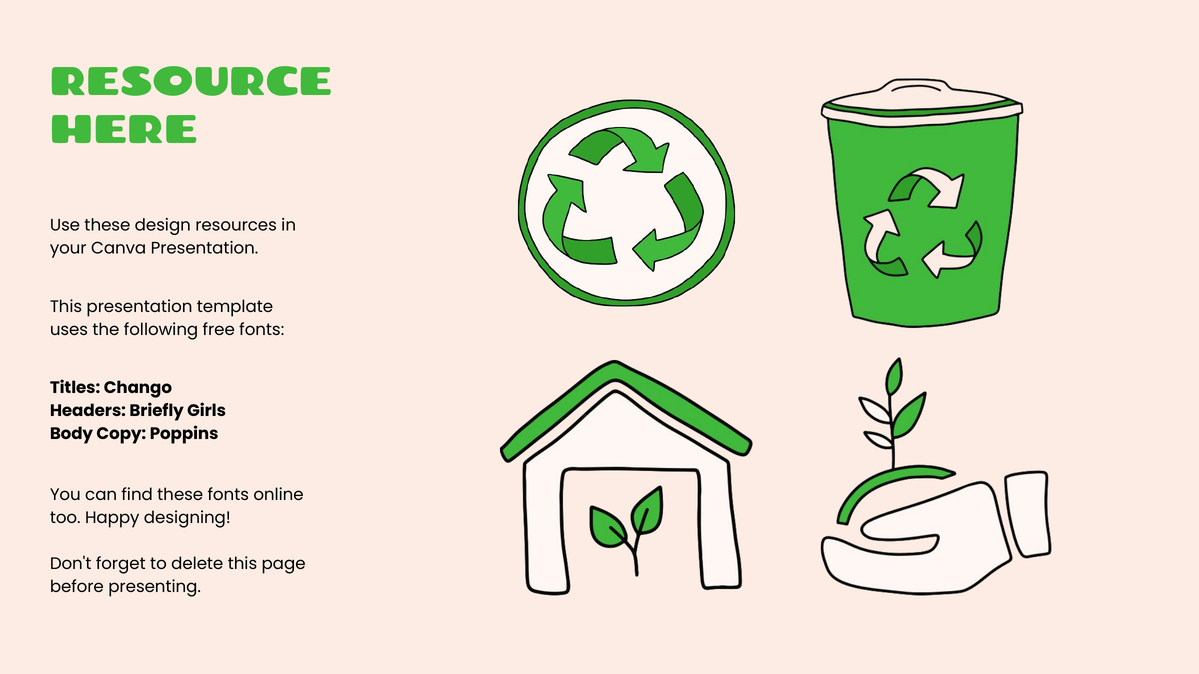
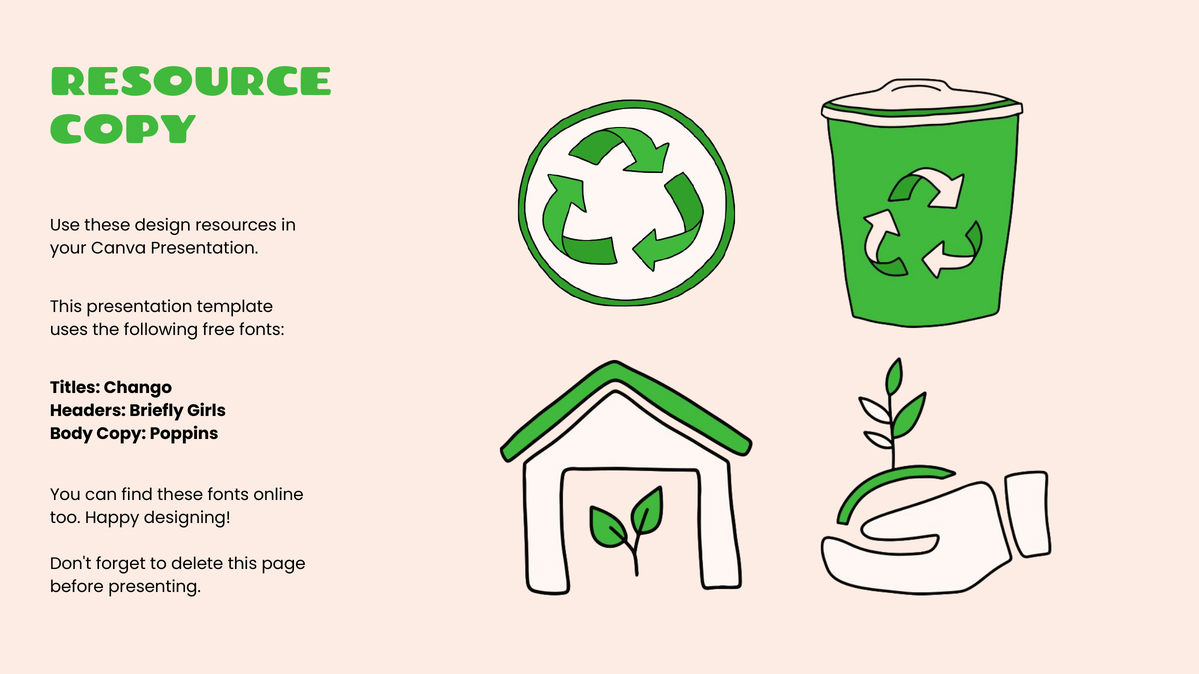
HERE at (124, 130): HERE -> COPY
